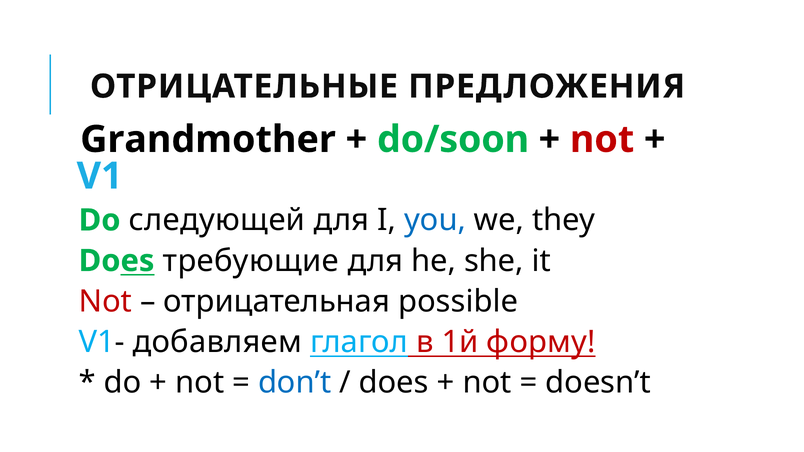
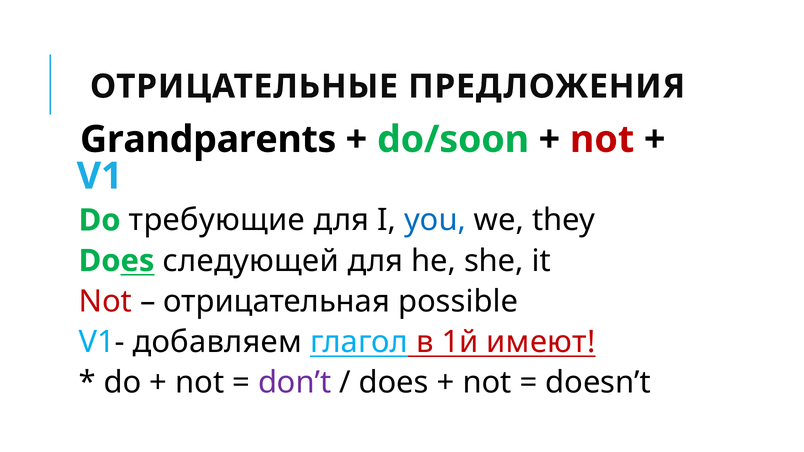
Grandmother: Grandmother -> Grandparents
следующей: следующей -> требующие
требующие: требующие -> следующей
форму: форму -> имеют
don’t colour: blue -> purple
